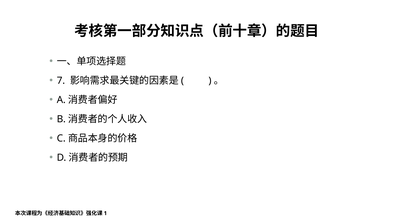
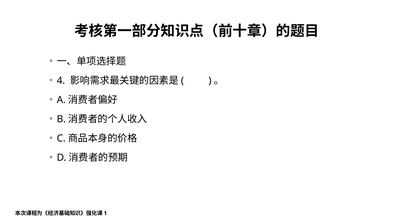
7: 7 -> 4
